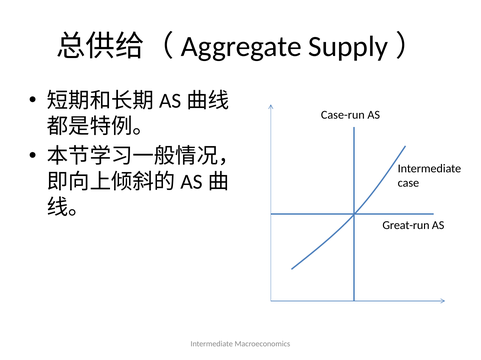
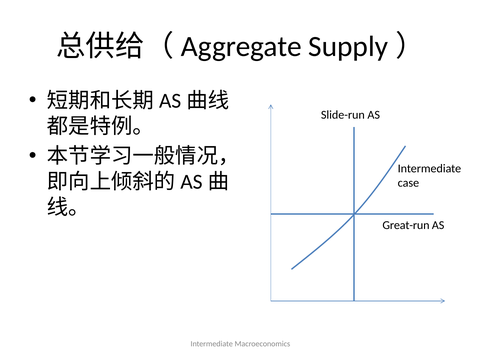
Case-run: Case-run -> Slide-run
